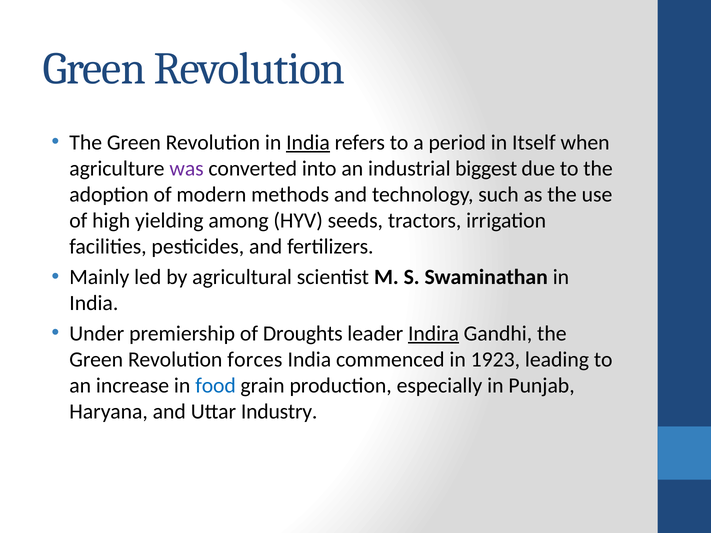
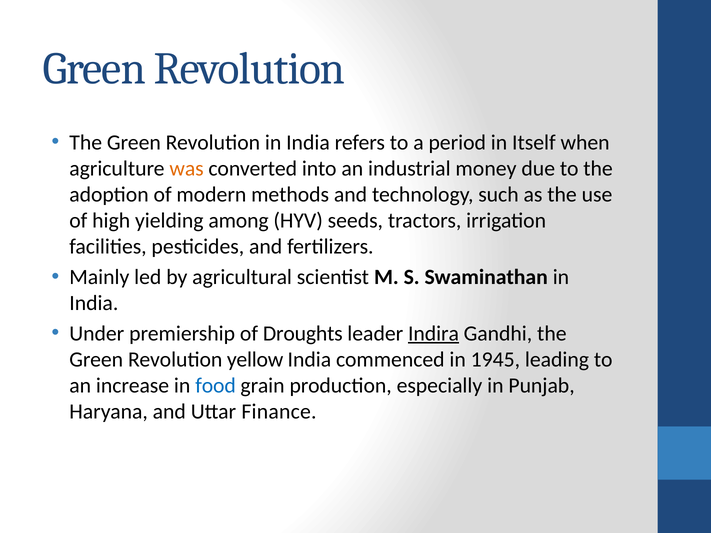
India at (308, 143) underline: present -> none
was colour: purple -> orange
biggest: biggest -> money
forces: forces -> yellow
1923: 1923 -> 1945
Industry: Industry -> Finance
